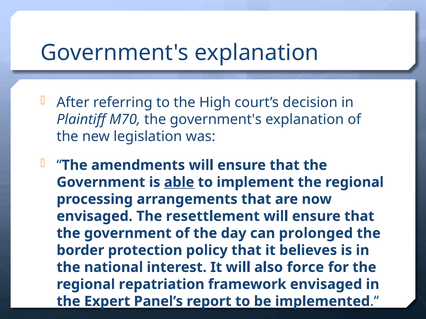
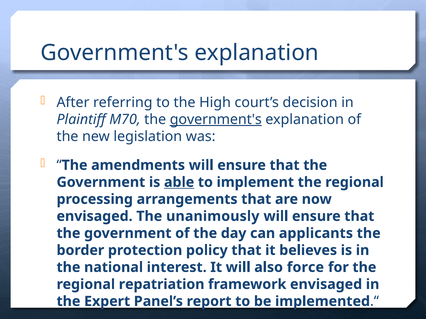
government's at (216, 120) underline: none -> present
resettlement: resettlement -> unanimously
prolonged: prolonged -> applicants
